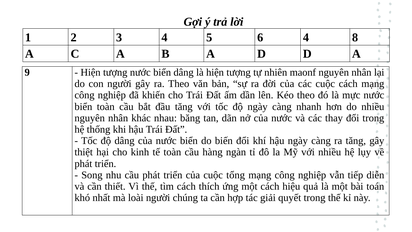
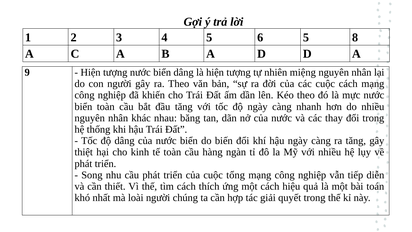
6 4: 4 -> 5
maonf: maonf -> miệng
